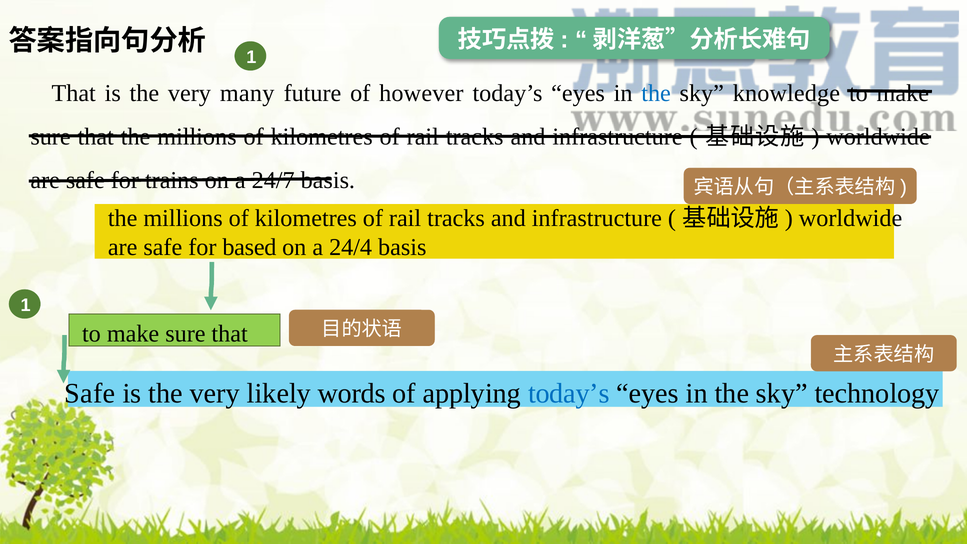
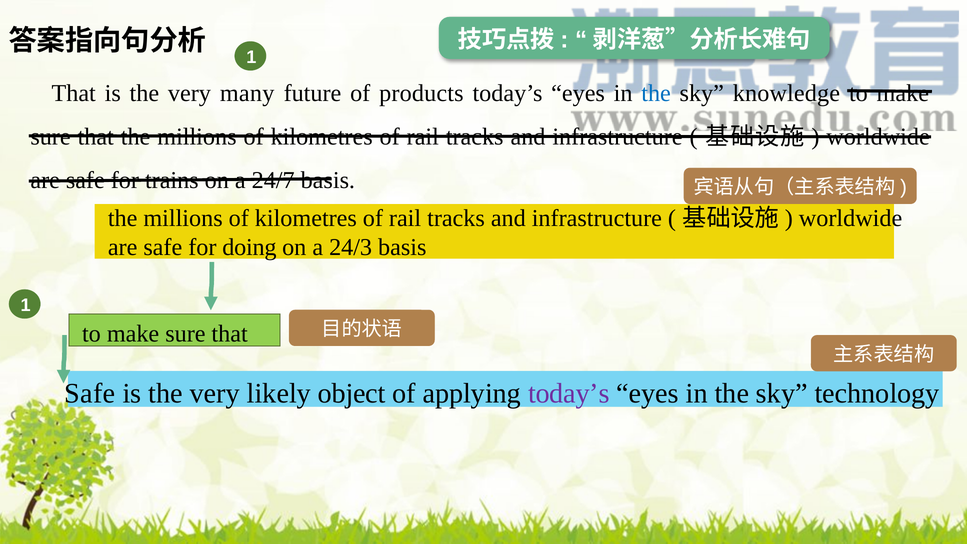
however: however -> products
based: based -> doing
24/4: 24/4 -> 24/3
words: words -> object
today’s at (569, 393) colour: blue -> purple
